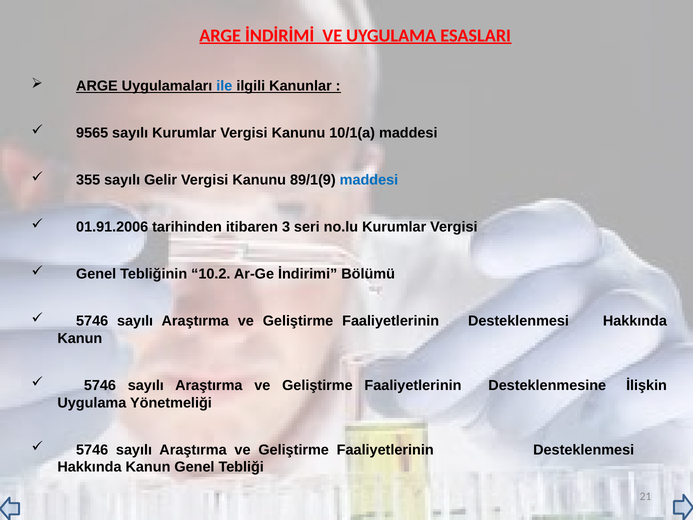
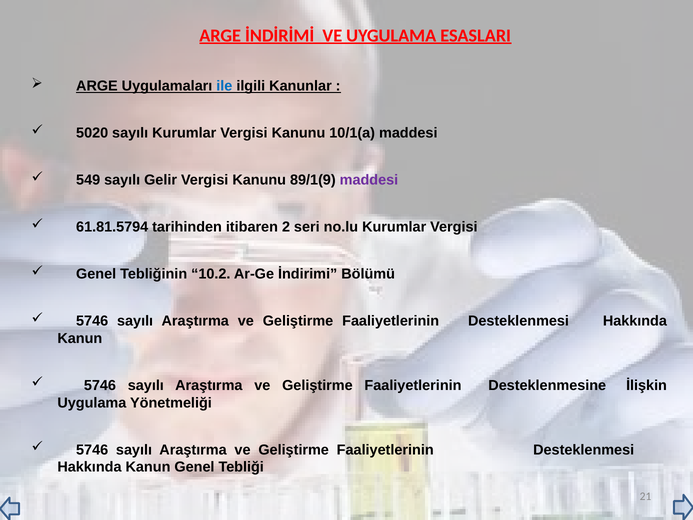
9565: 9565 -> 5020
355: 355 -> 549
maddesi at (369, 180) colour: blue -> purple
01.91.2006: 01.91.2006 -> 61.81.5794
3: 3 -> 2
